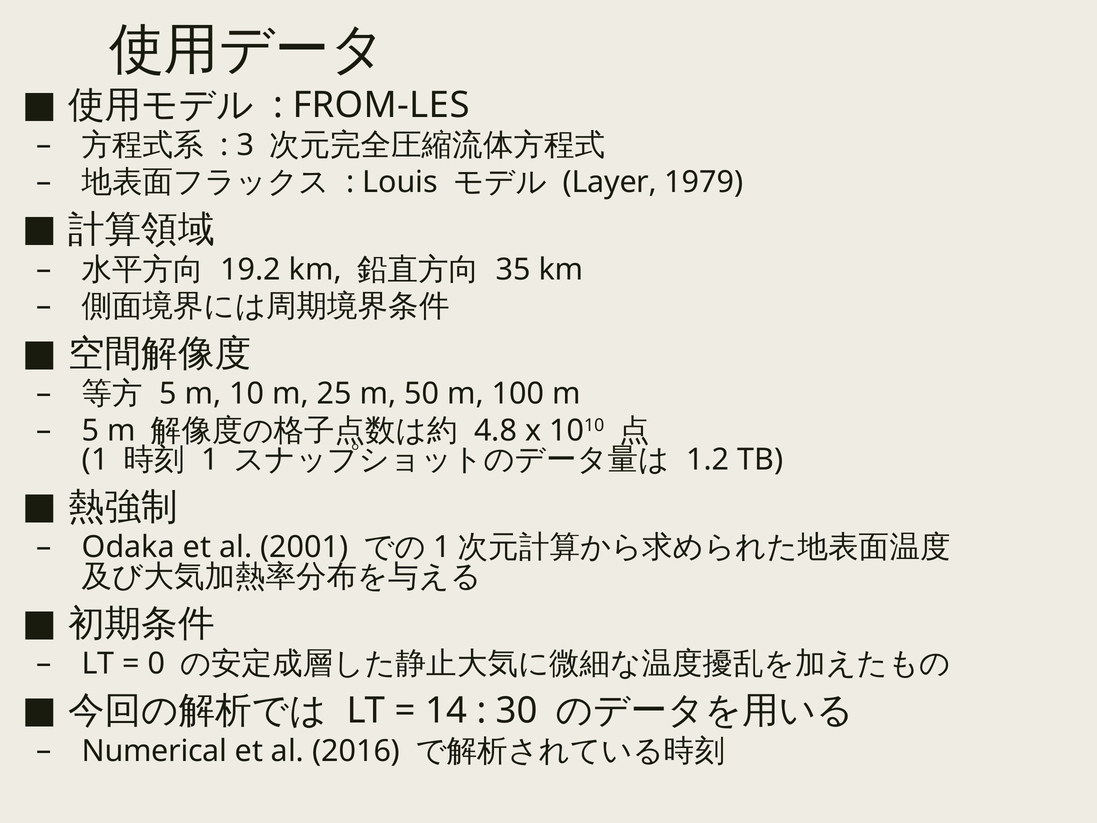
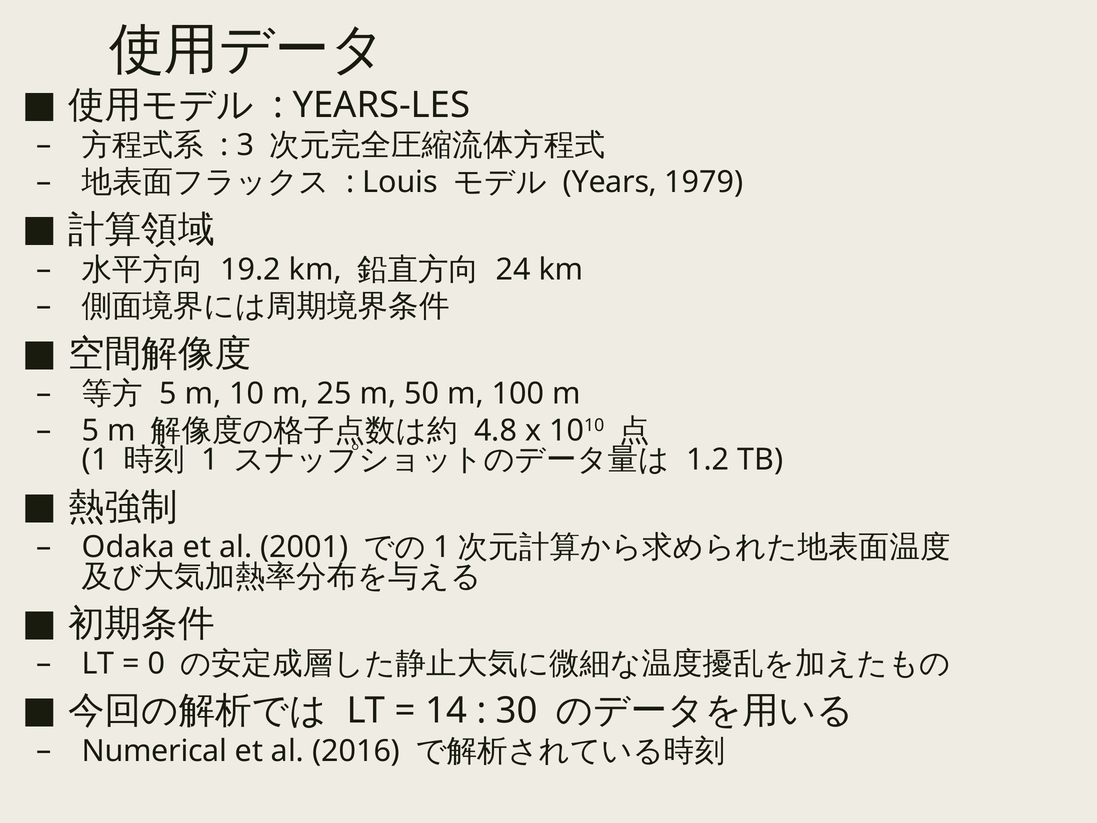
FROM-LES: FROM-LES -> YEARS-LES
Layer: Layer -> Years
35: 35 -> 24
